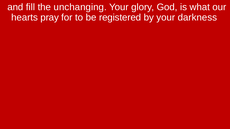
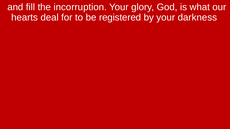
unchanging: unchanging -> incorruption
pray: pray -> deal
